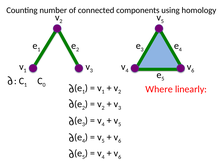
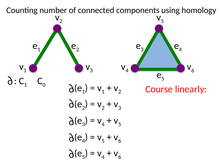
Where: Where -> Course
